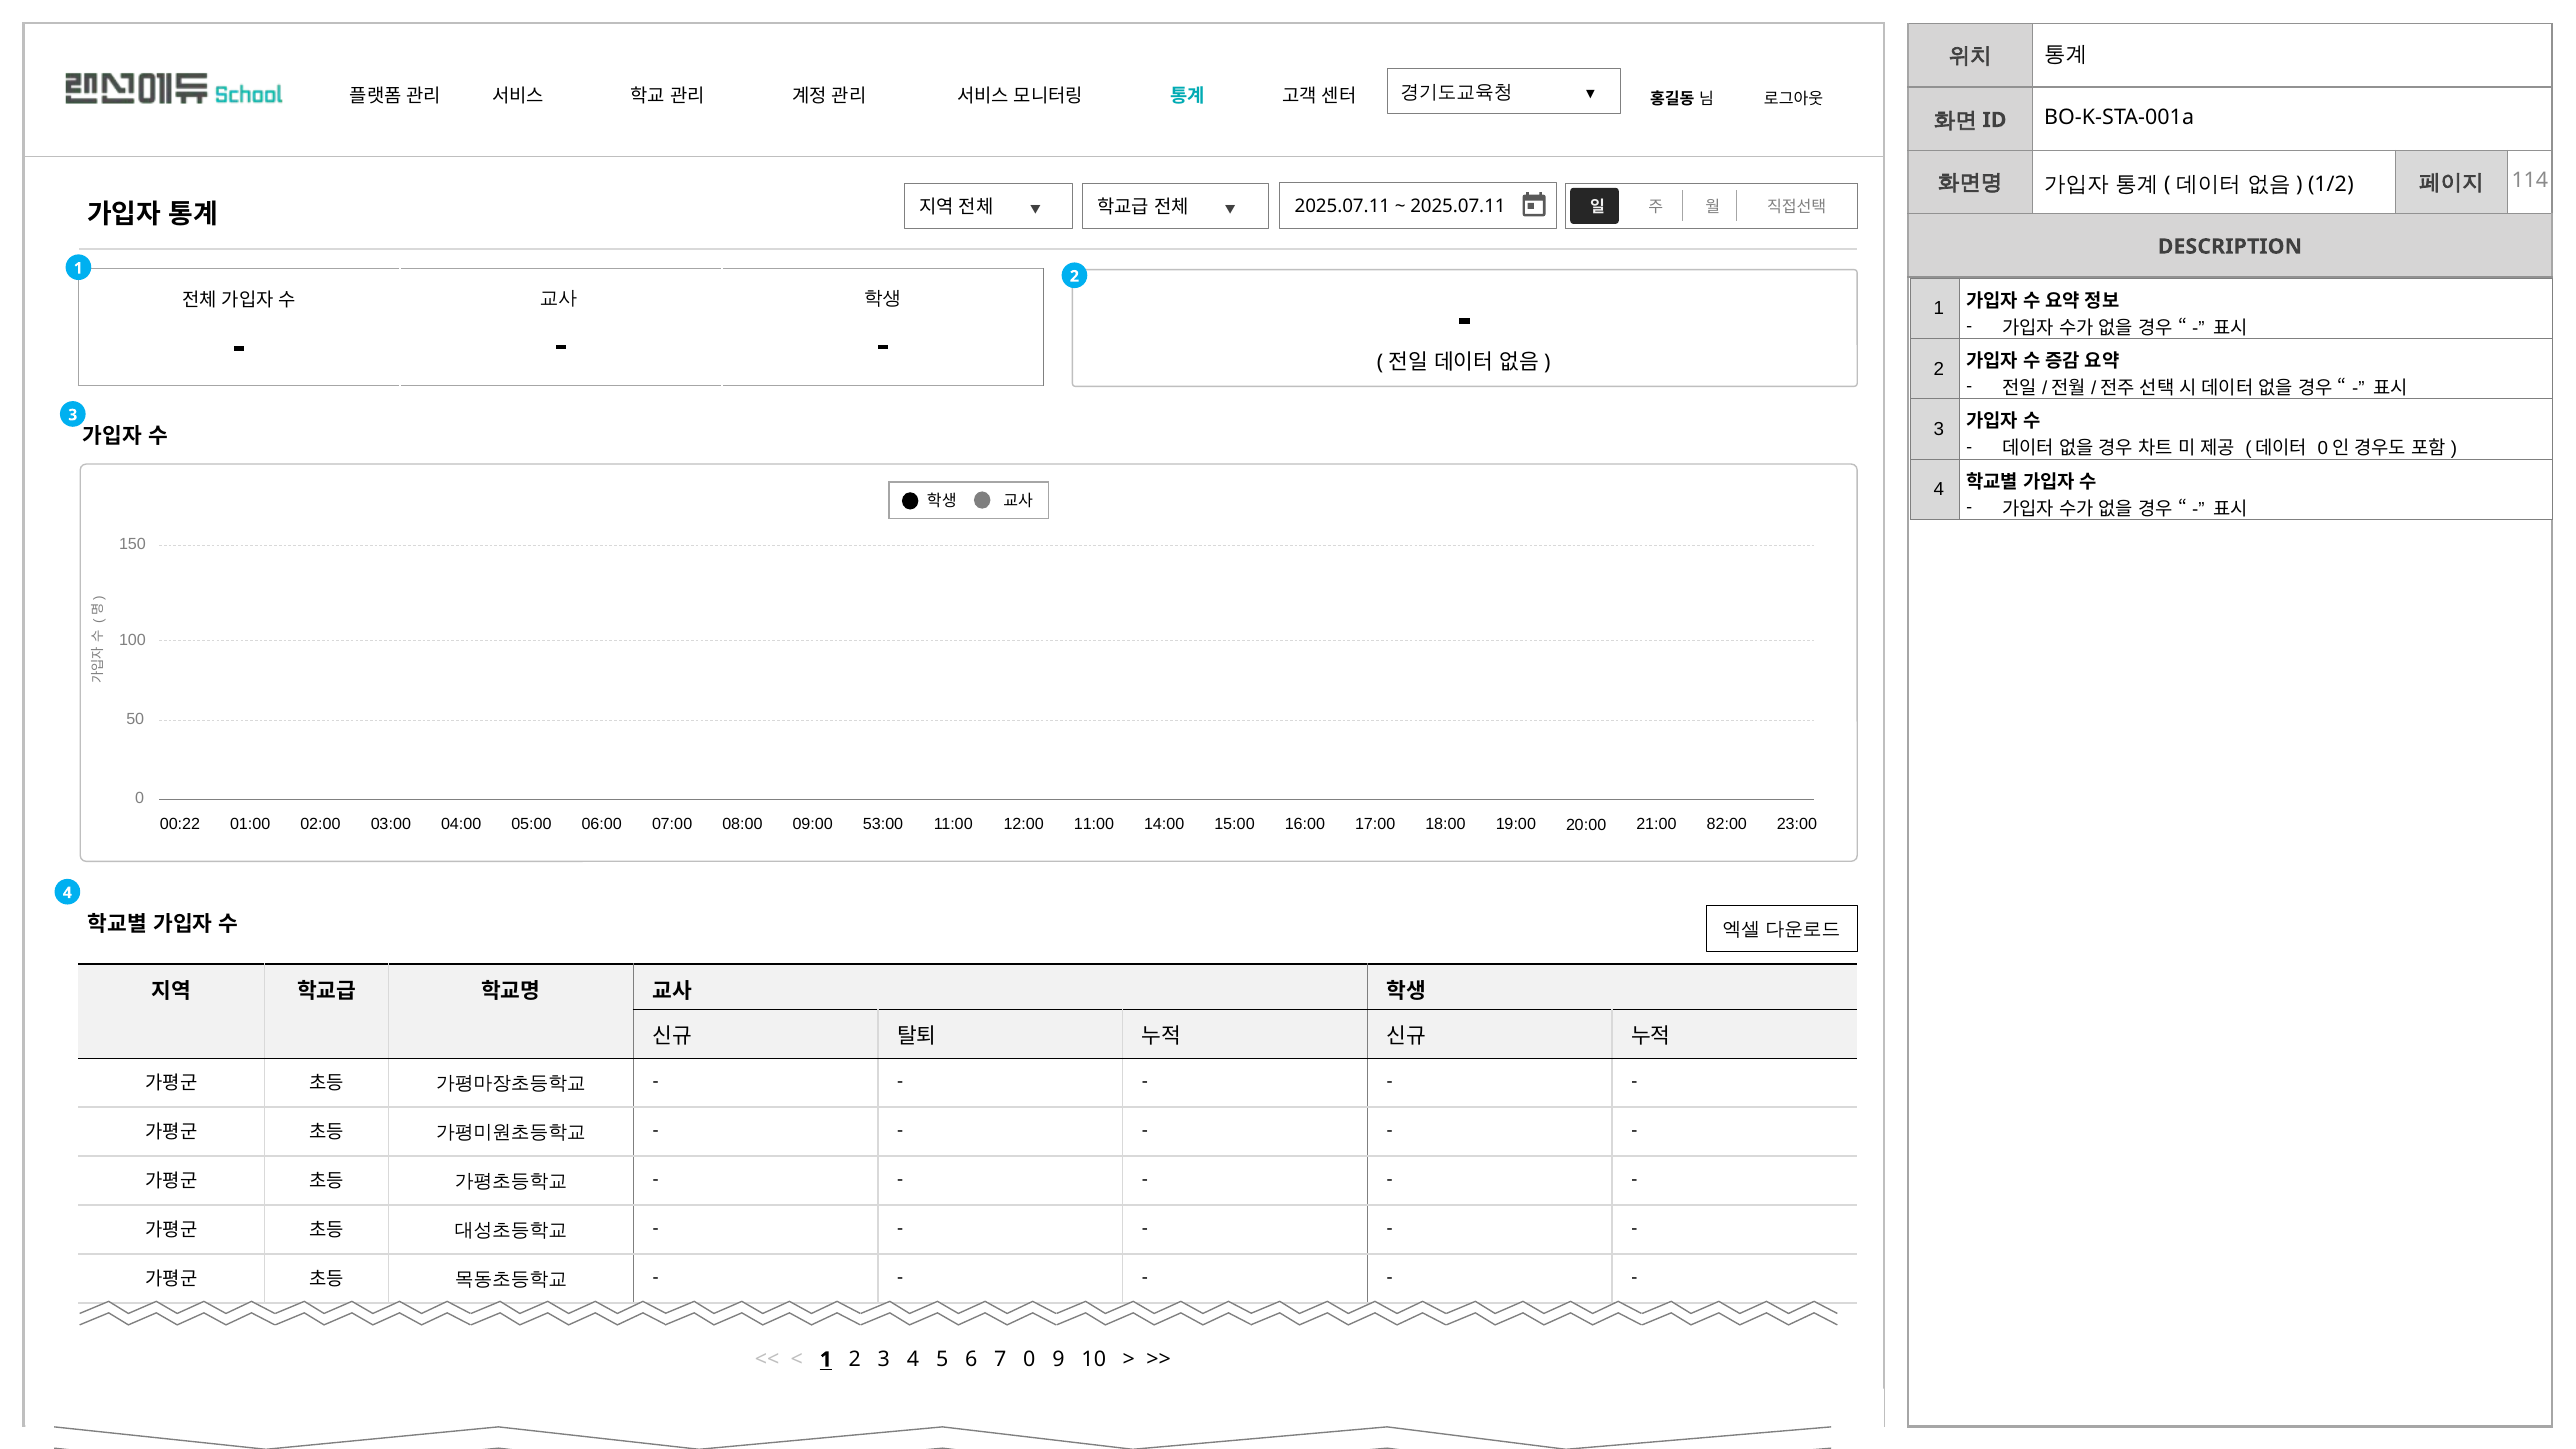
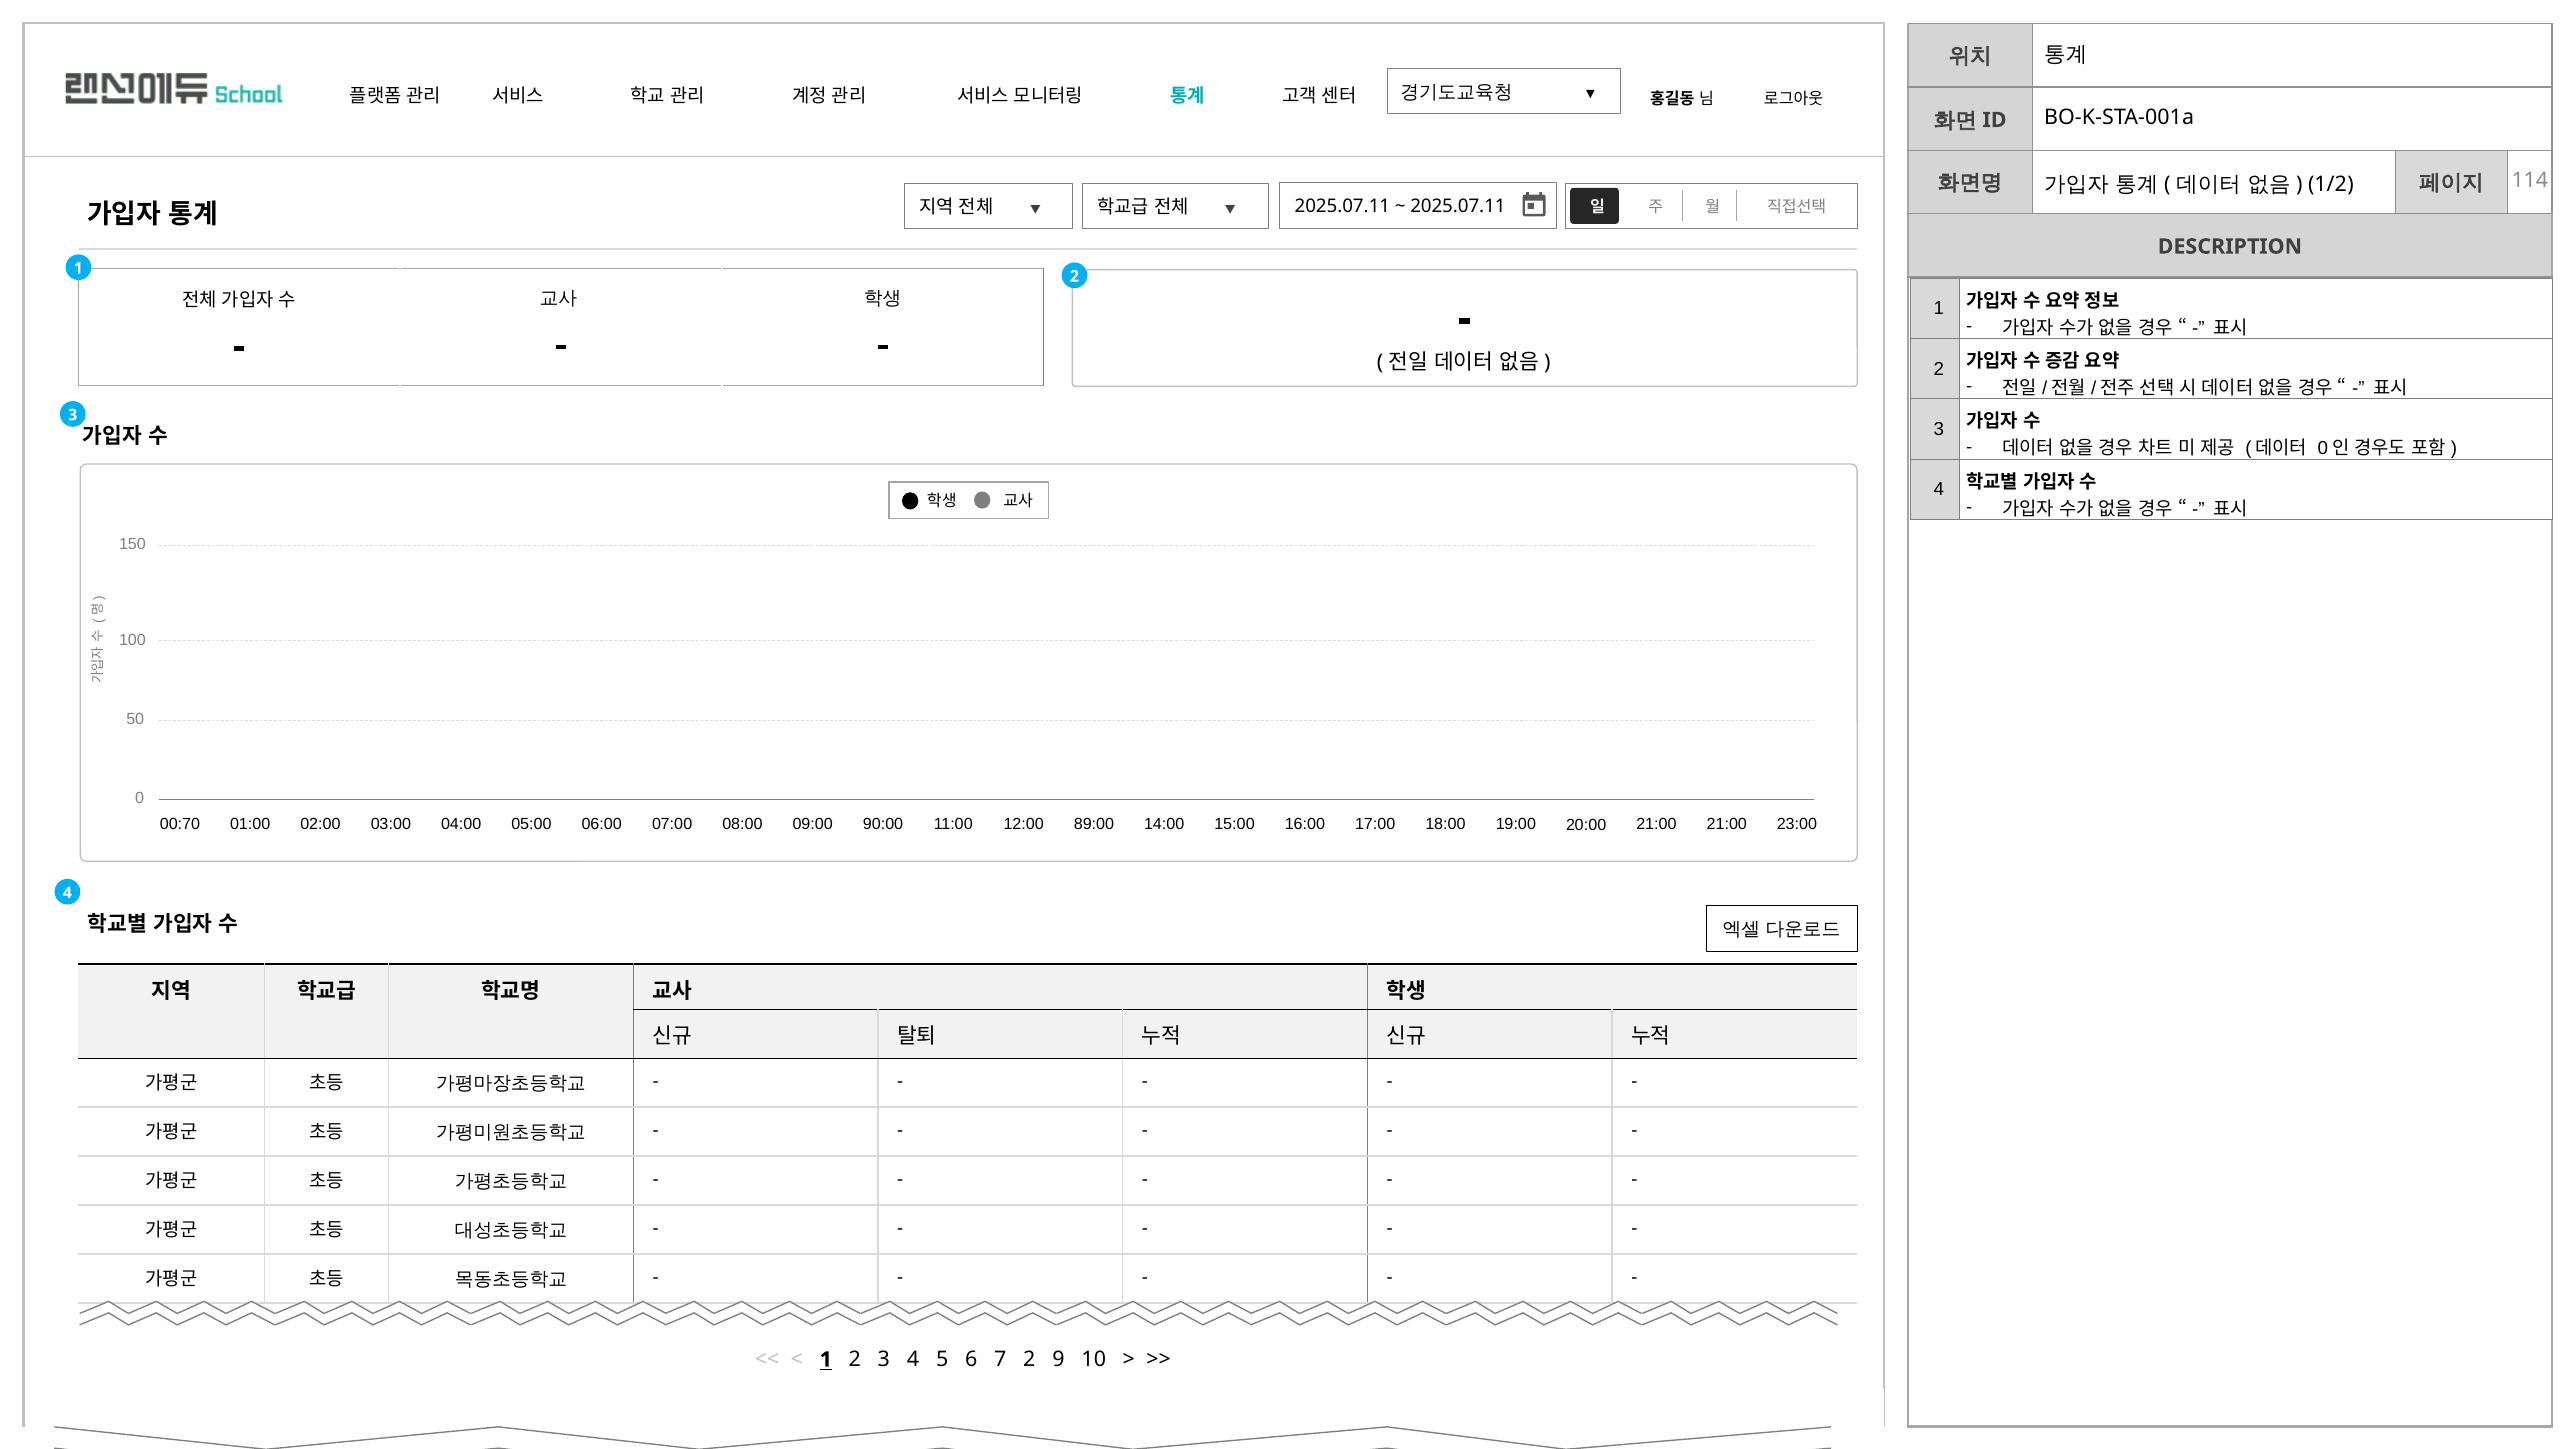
00:22: 00:22 -> 00:70
53:00: 53:00 -> 90:00
12:00 11:00: 11:00 -> 89:00
21:00 82:00: 82:00 -> 21:00
7 0: 0 -> 2
